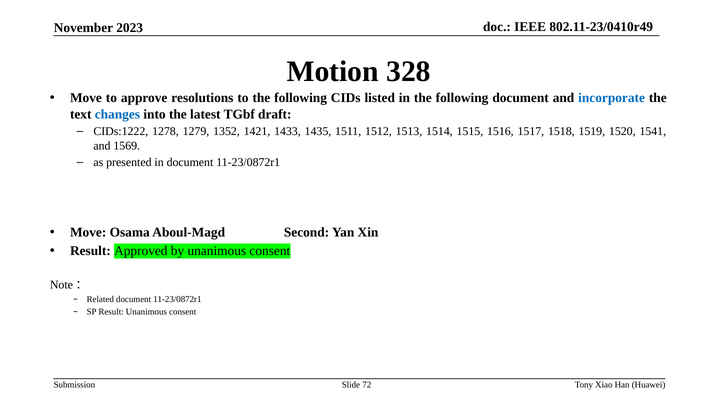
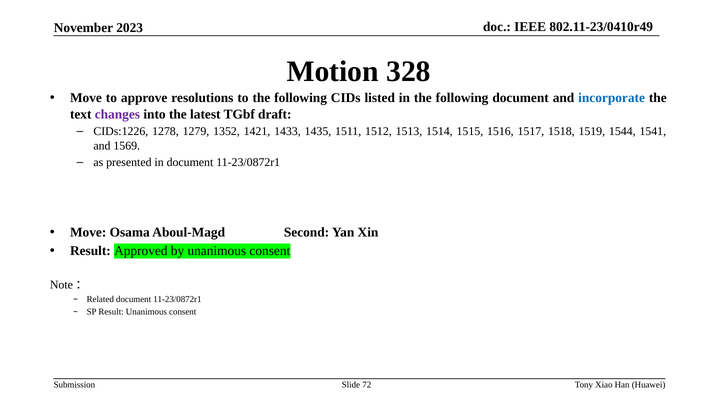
changes colour: blue -> purple
CIDs:1222: CIDs:1222 -> CIDs:1226
1520: 1520 -> 1544
